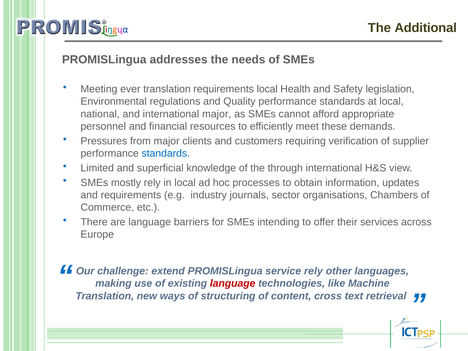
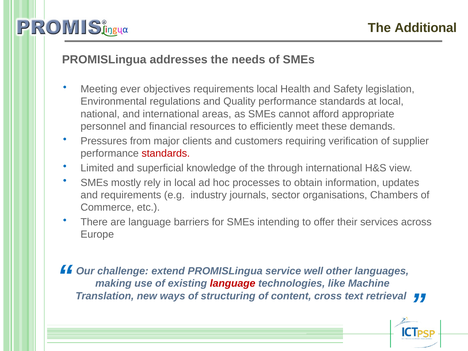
ever translation: translation -> objectives
international major: major -> areas
standards at (166, 153) colour: blue -> red
service rely: rely -> well
